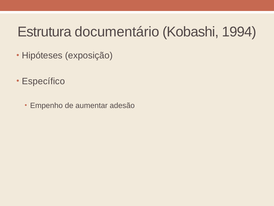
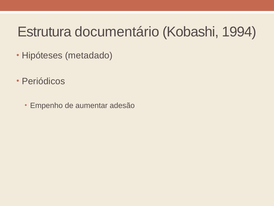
exposição: exposição -> metadado
Específico: Específico -> Periódicos
